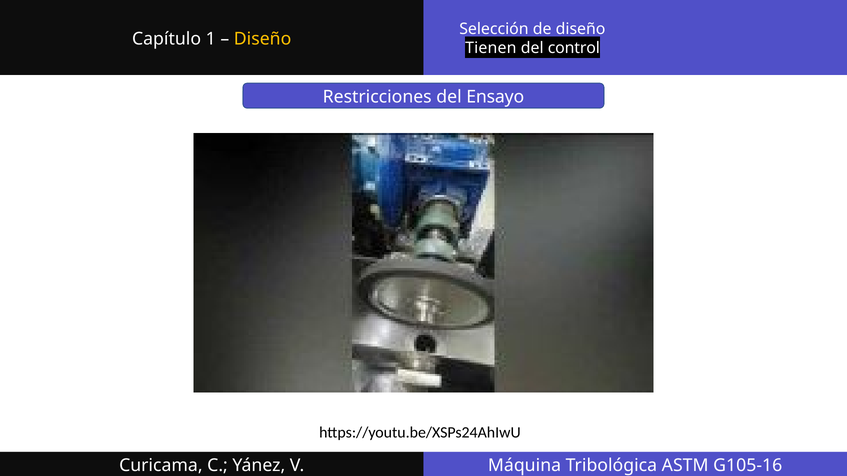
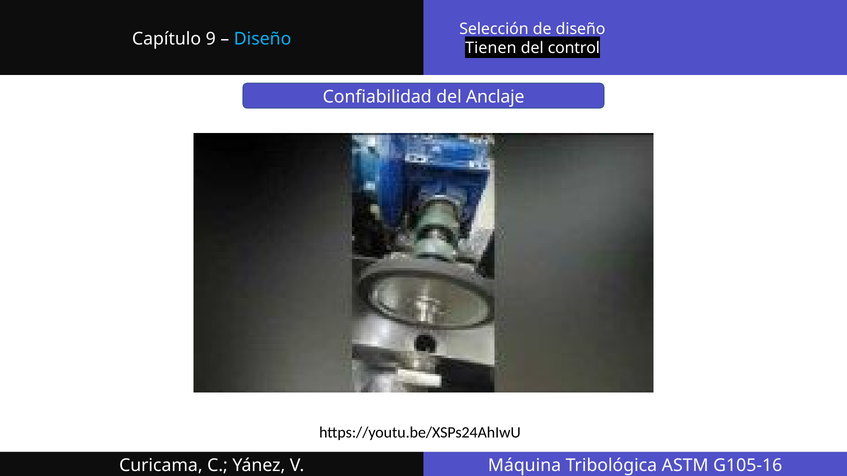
1: 1 -> 9
Diseño at (263, 39) colour: yellow -> light blue
Restricciones: Restricciones -> Confiabilidad
Ensayo: Ensayo -> Anclaje
